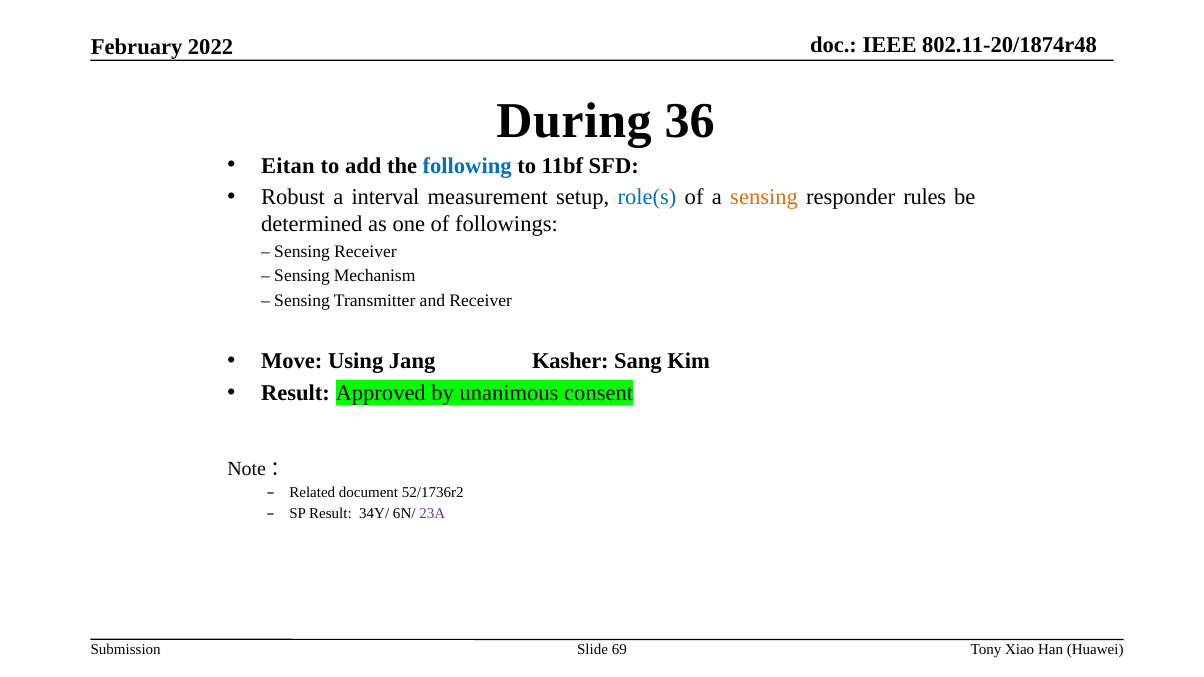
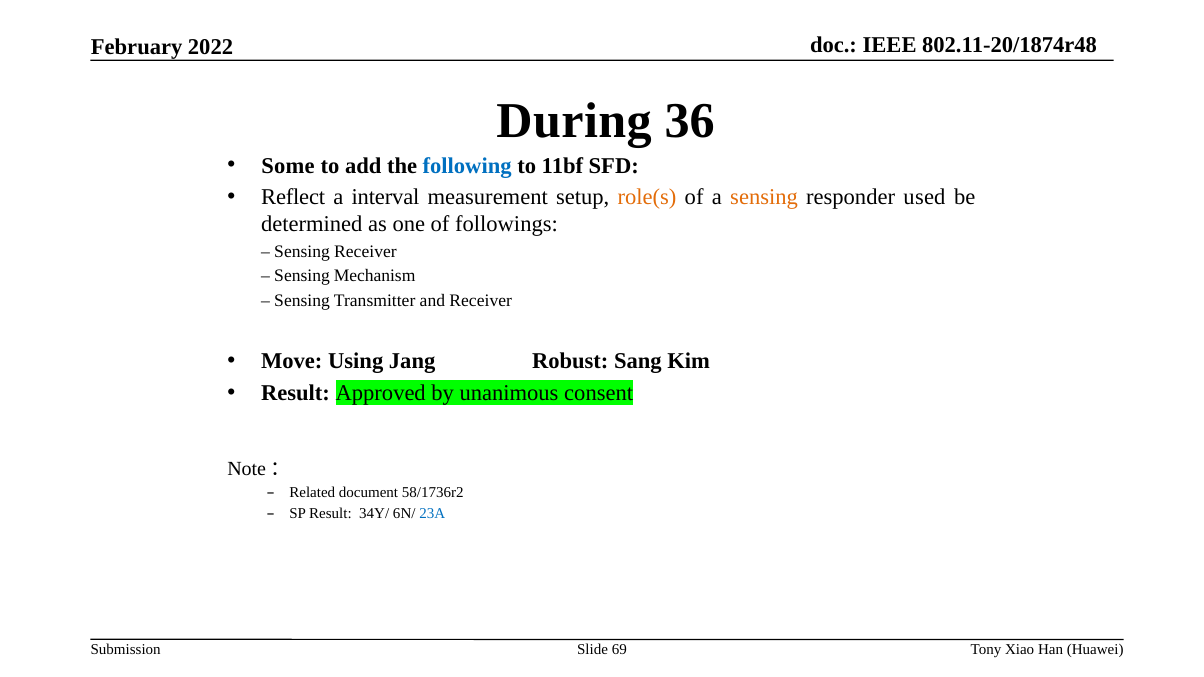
Eitan: Eitan -> Some
Robust: Robust -> Reflect
role(s colour: blue -> orange
rules: rules -> used
Kasher: Kasher -> Robust
52/1736r2: 52/1736r2 -> 58/1736r2
23A colour: purple -> blue
